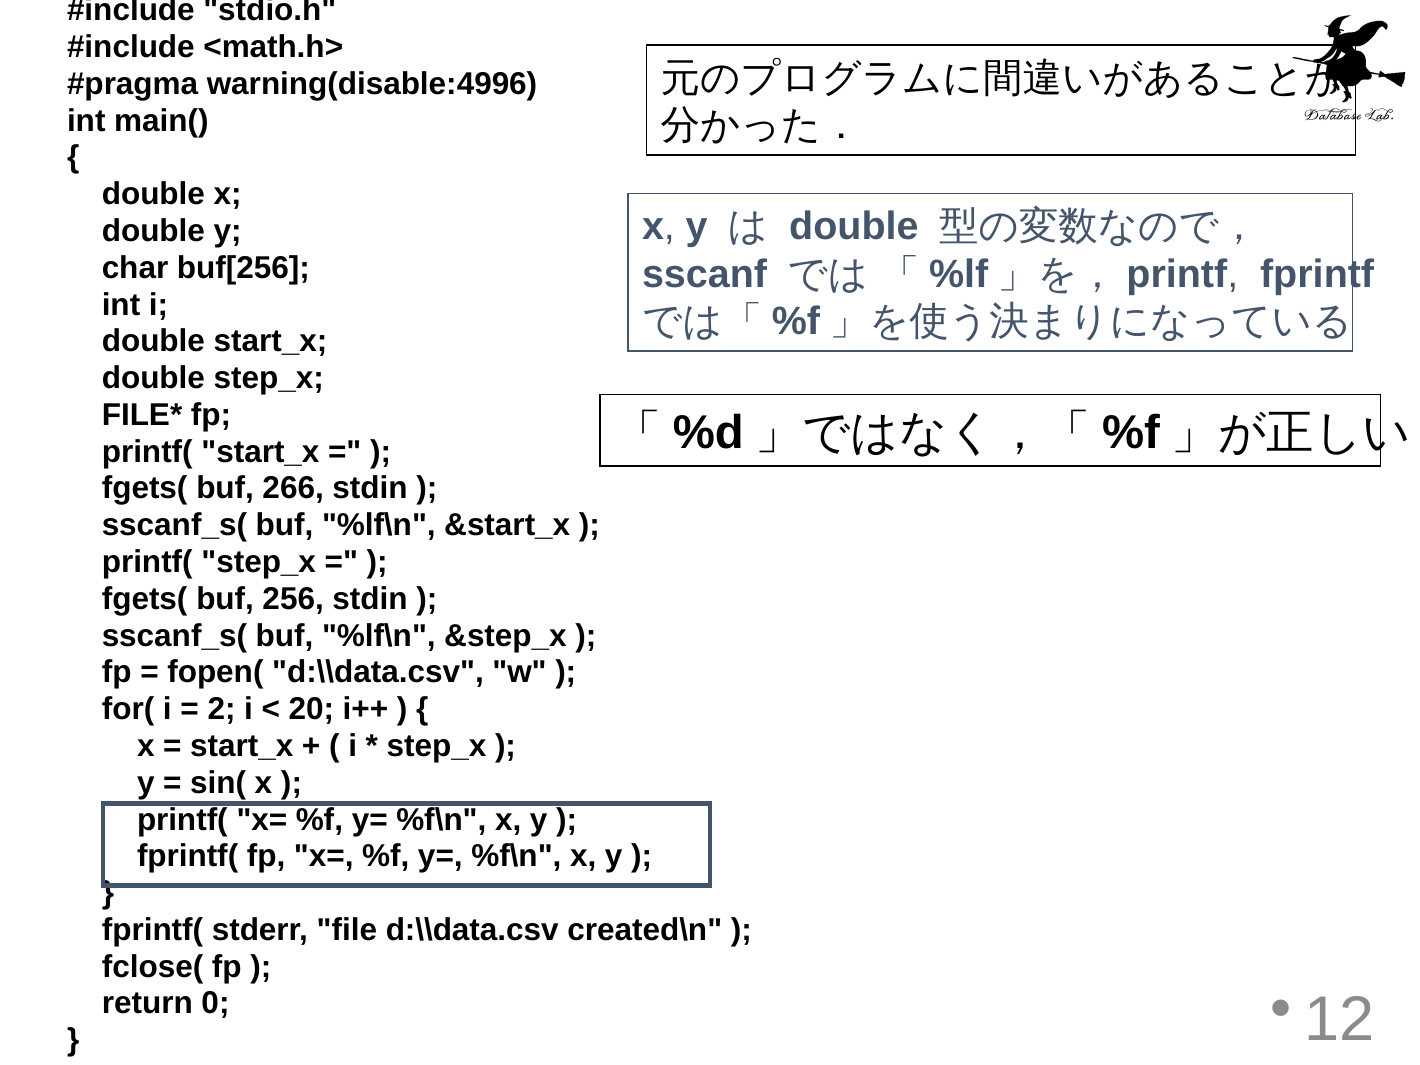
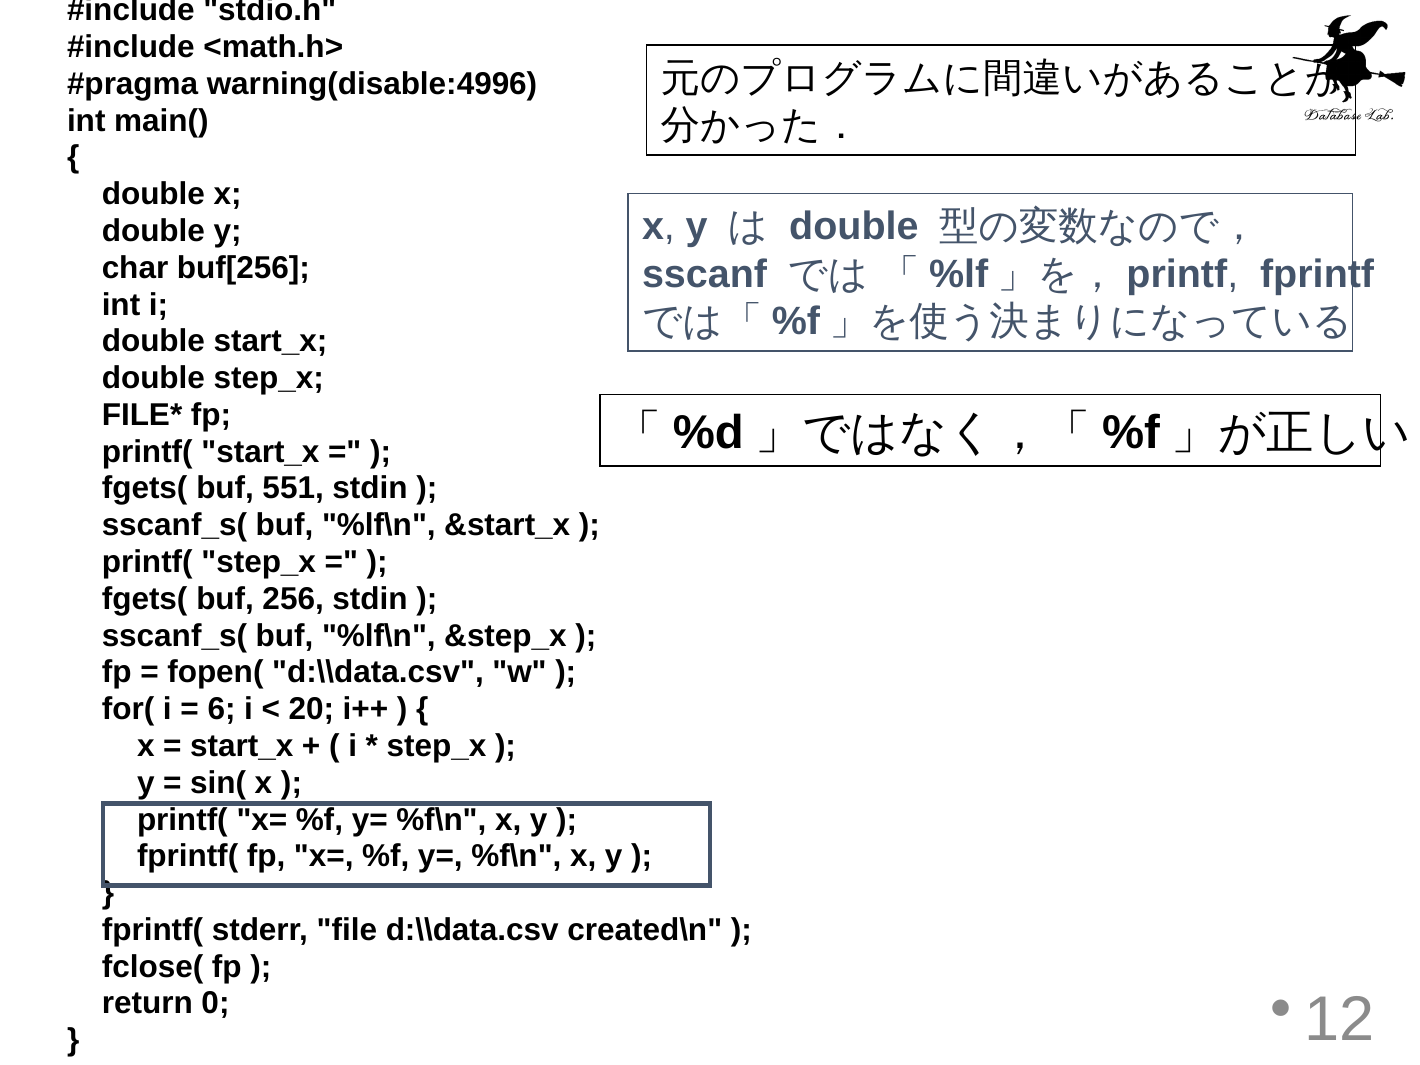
266: 266 -> 551
2: 2 -> 6
